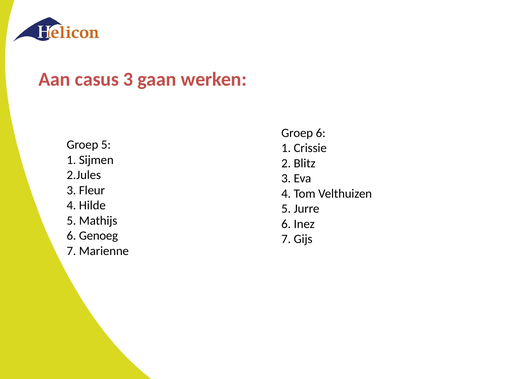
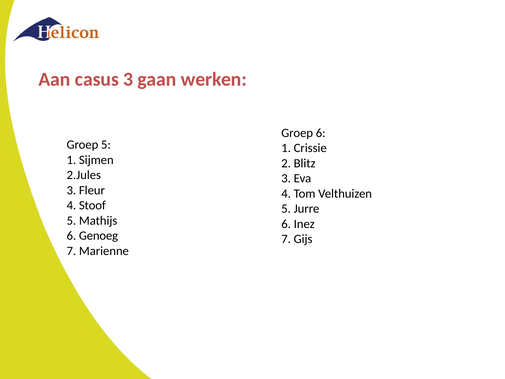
Hilde: Hilde -> Stoof
